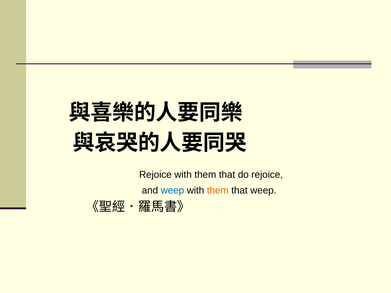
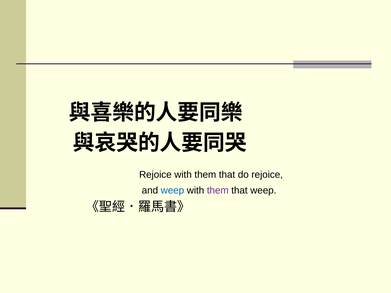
them at (218, 191) colour: orange -> purple
